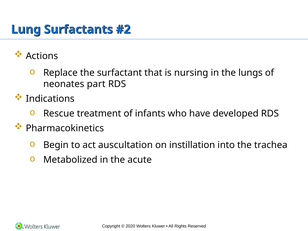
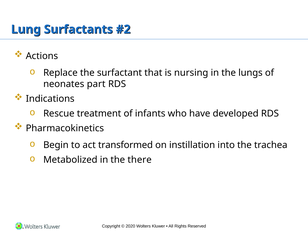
auscultation: auscultation -> transformed
acute: acute -> there
